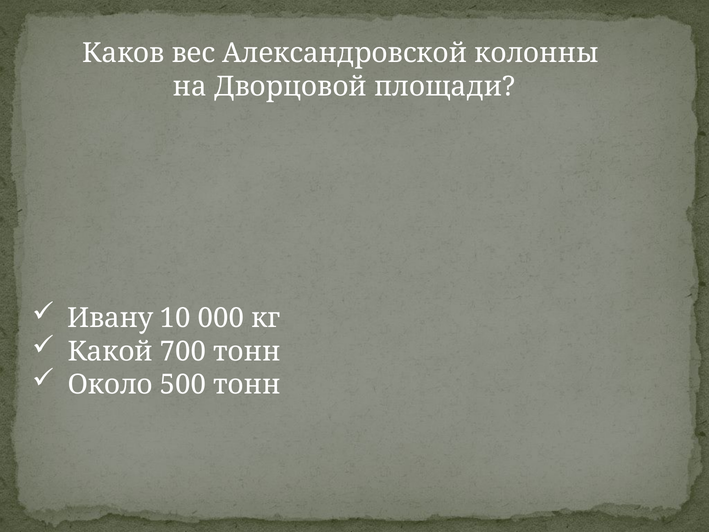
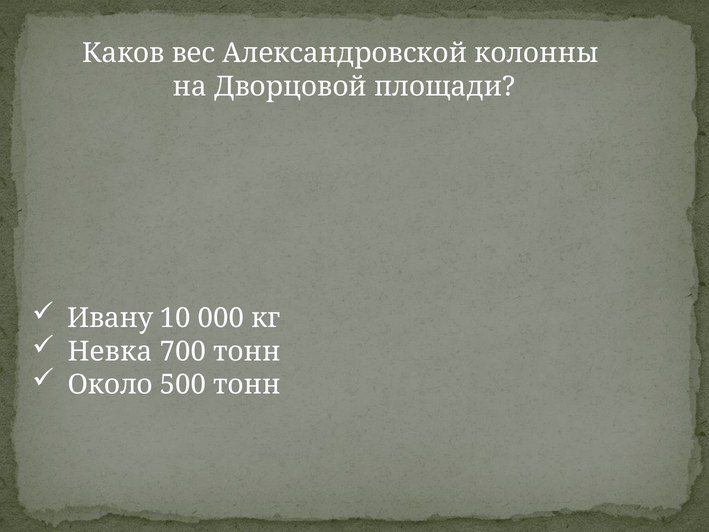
Какой: Какой -> Невка
